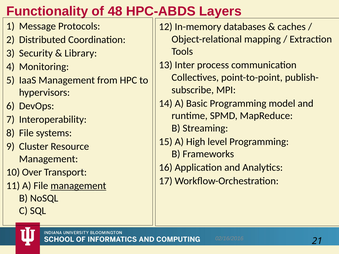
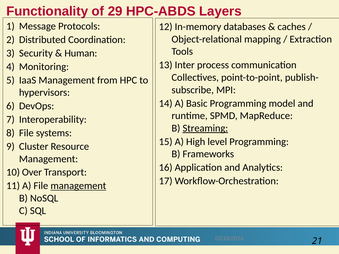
48: 48 -> 29
Library: Library -> Human
Streaming underline: none -> present
